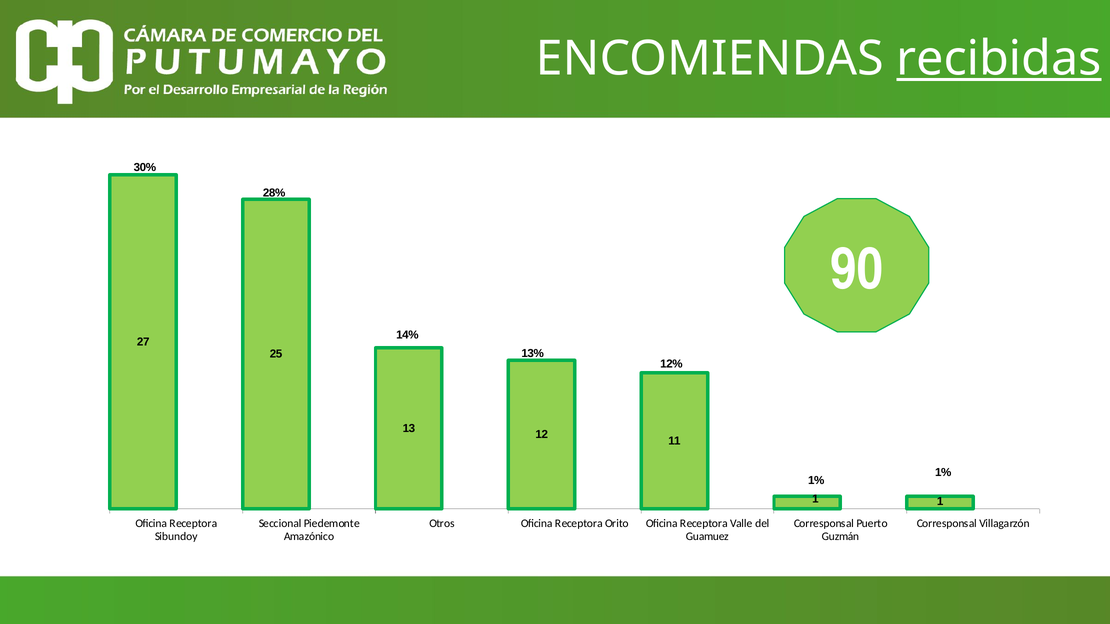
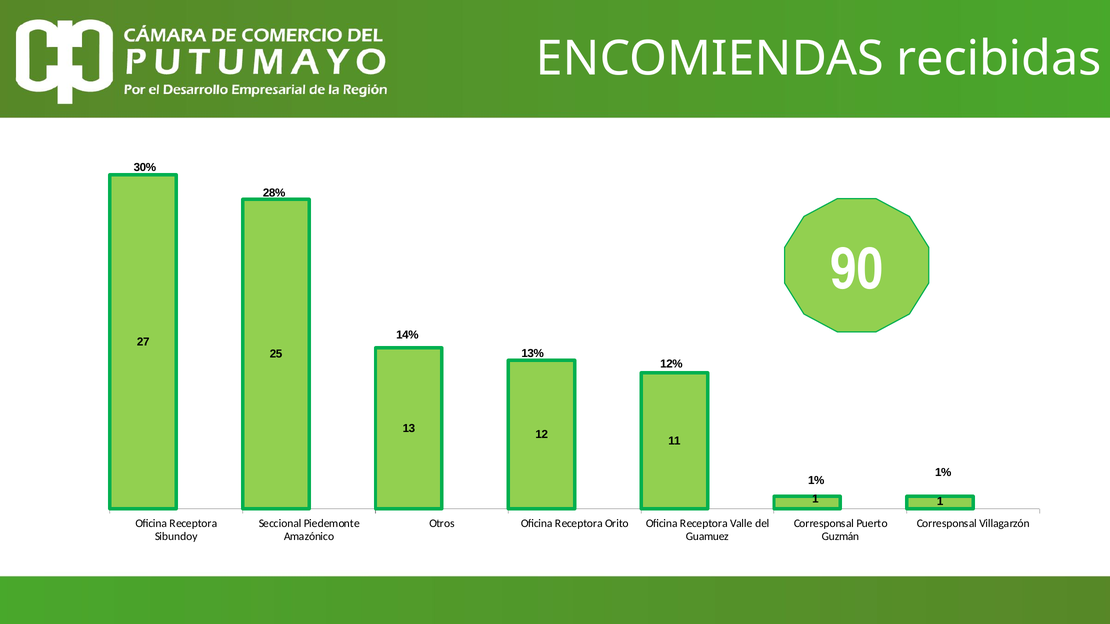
recibidas underline: present -> none
